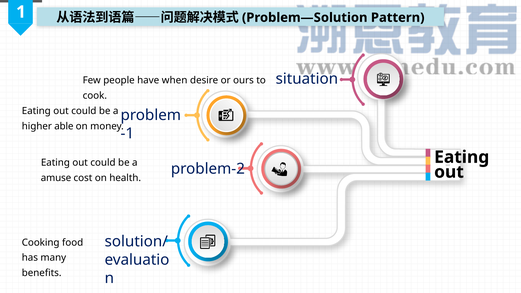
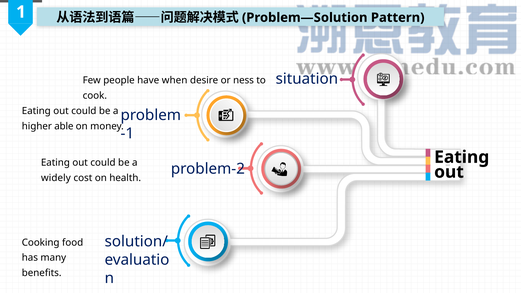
ours: ours -> ness
amuse: amuse -> widely
